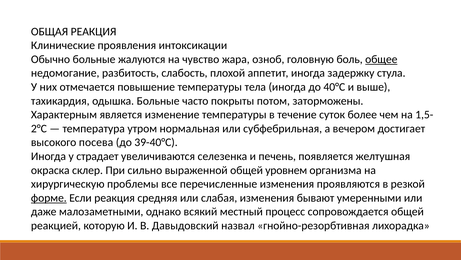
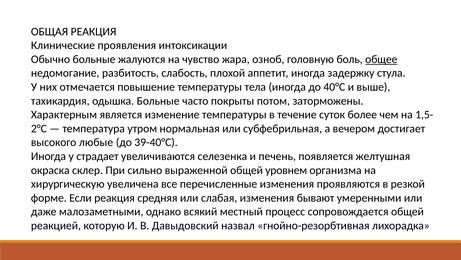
посева: посева -> любые
проблемы: проблемы -> увеличена
форме underline: present -> none
